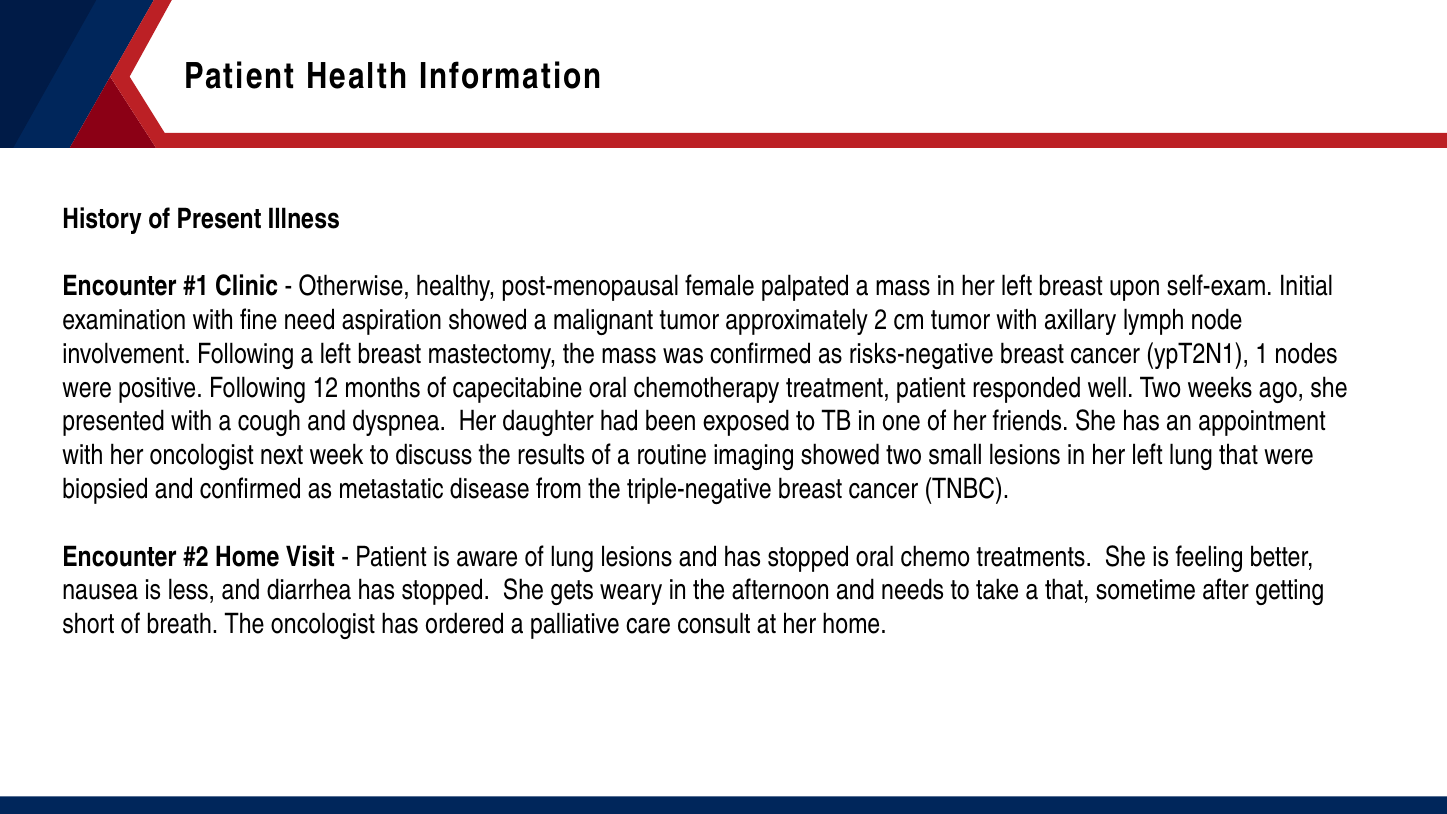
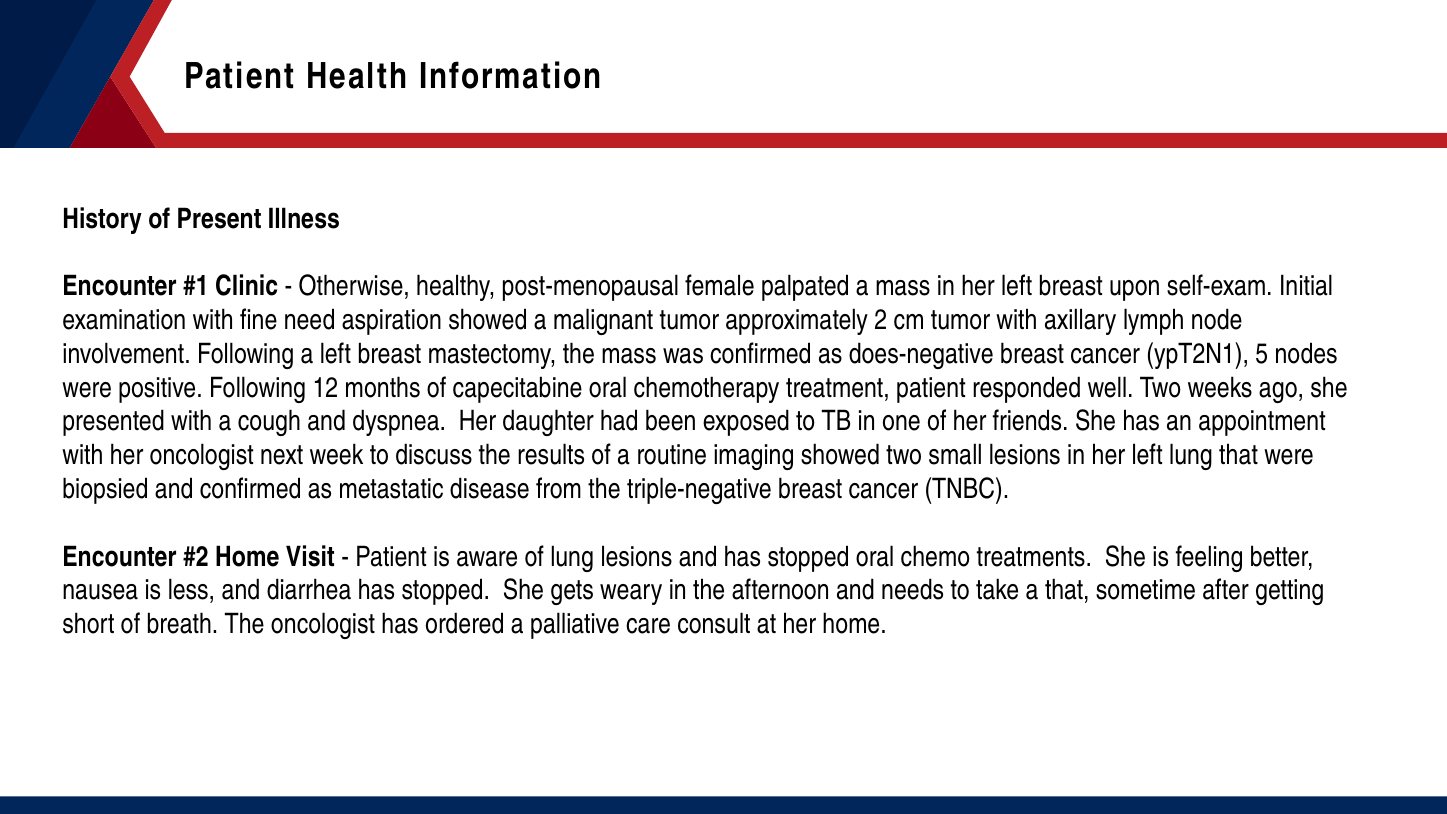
risks-negative: risks-negative -> does-negative
1: 1 -> 5
